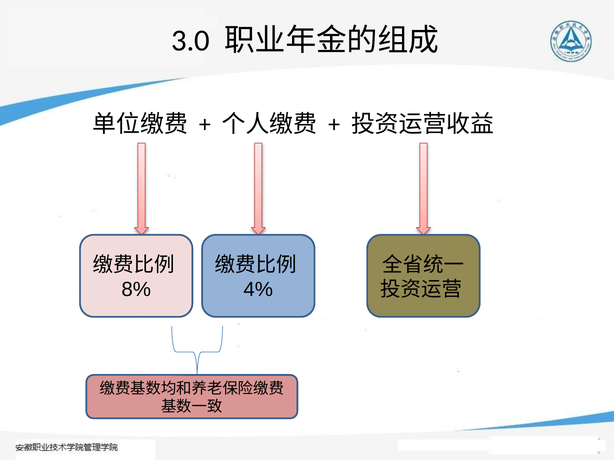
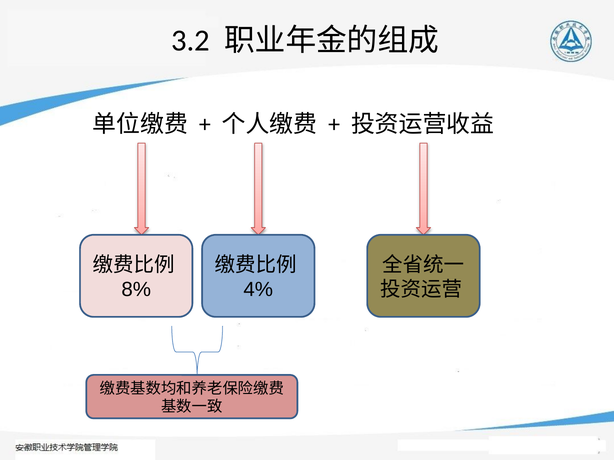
3.0: 3.0 -> 3.2
